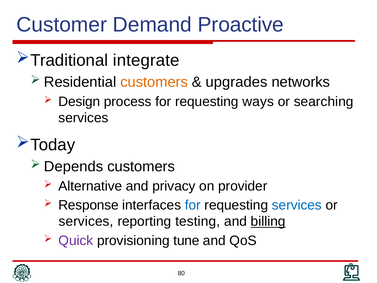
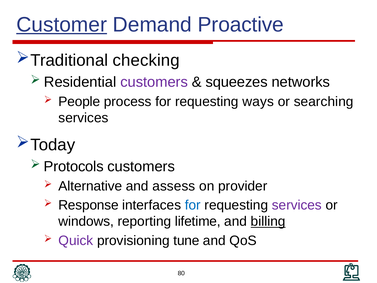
Customer underline: none -> present
integrate: integrate -> checking
customers at (154, 82) colour: orange -> purple
upgrades: upgrades -> squeezes
Design: Design -> People
Depends: Depends -> Protocols
privacy: privacy -> assess
services at (297, 205) colour: blue -> purple
services at (86, 221): services -> windows
testing: testing -> lifetime
